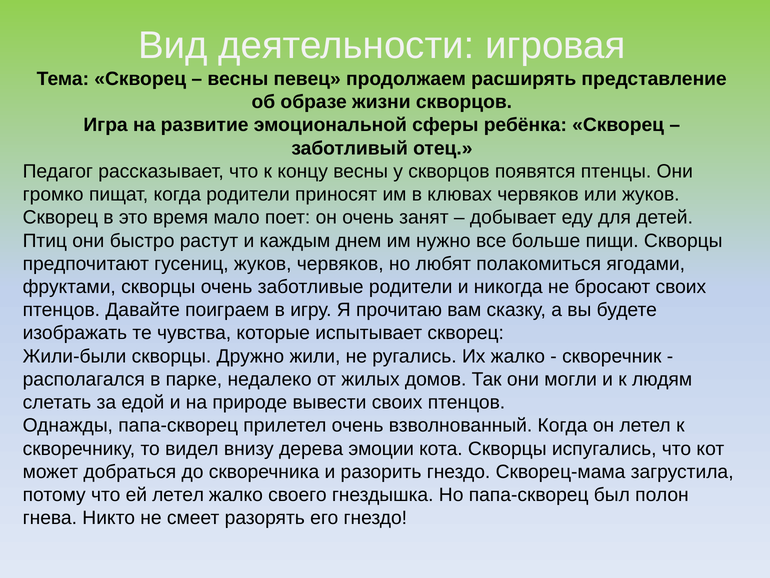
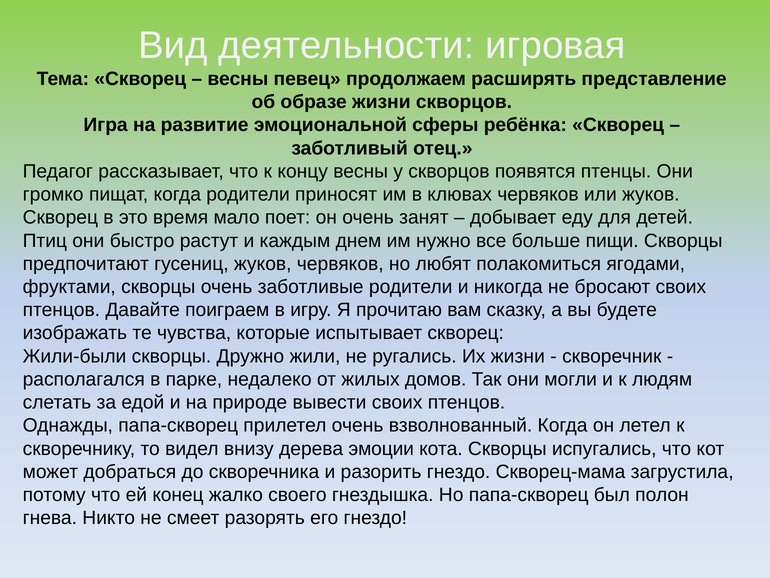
Их жалко: жалко -> жизни
ей летел: летел -> конец
